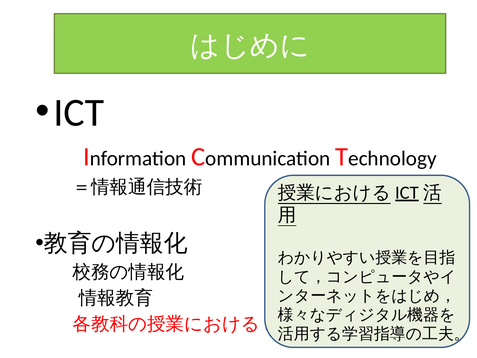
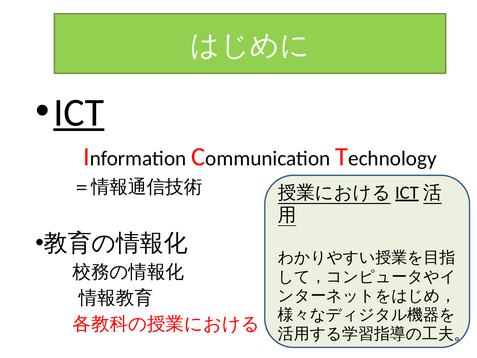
ICT underline: none -> present
